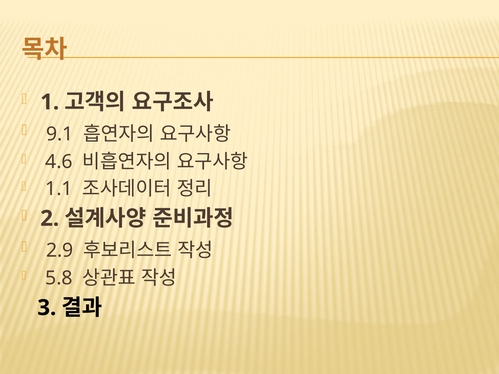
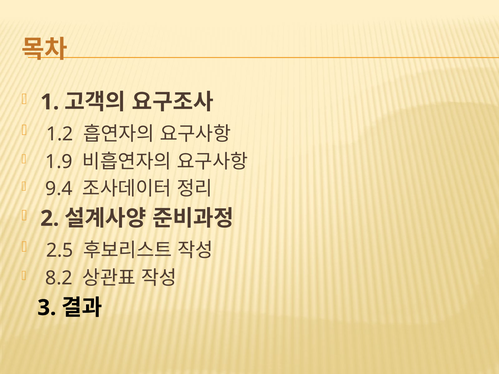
9.1: 9.1 -> 1.2
4.6: 4.6 -> 1.9
1.1: 1.1 -> 9.4
2.9: 2.9 -> 2.5
5.8: 5.8 -> 8.2
